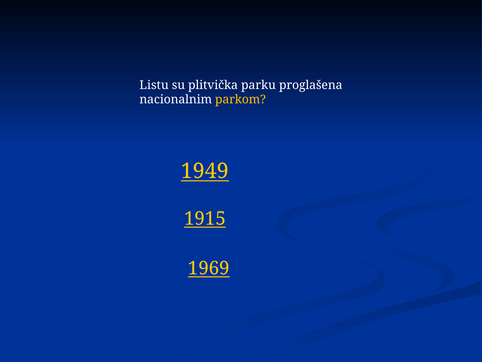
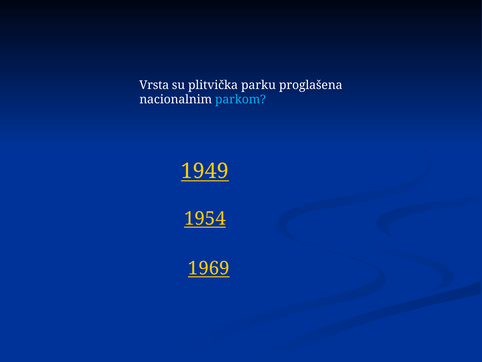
Listu: Listu -> Vrsta
parkom colour: yellow -> light blue
1915: 1915 -> 1954
